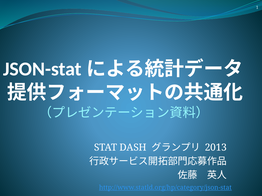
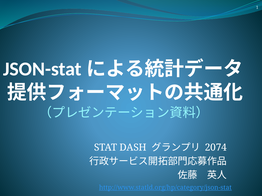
2013: 2013 -> 2074
